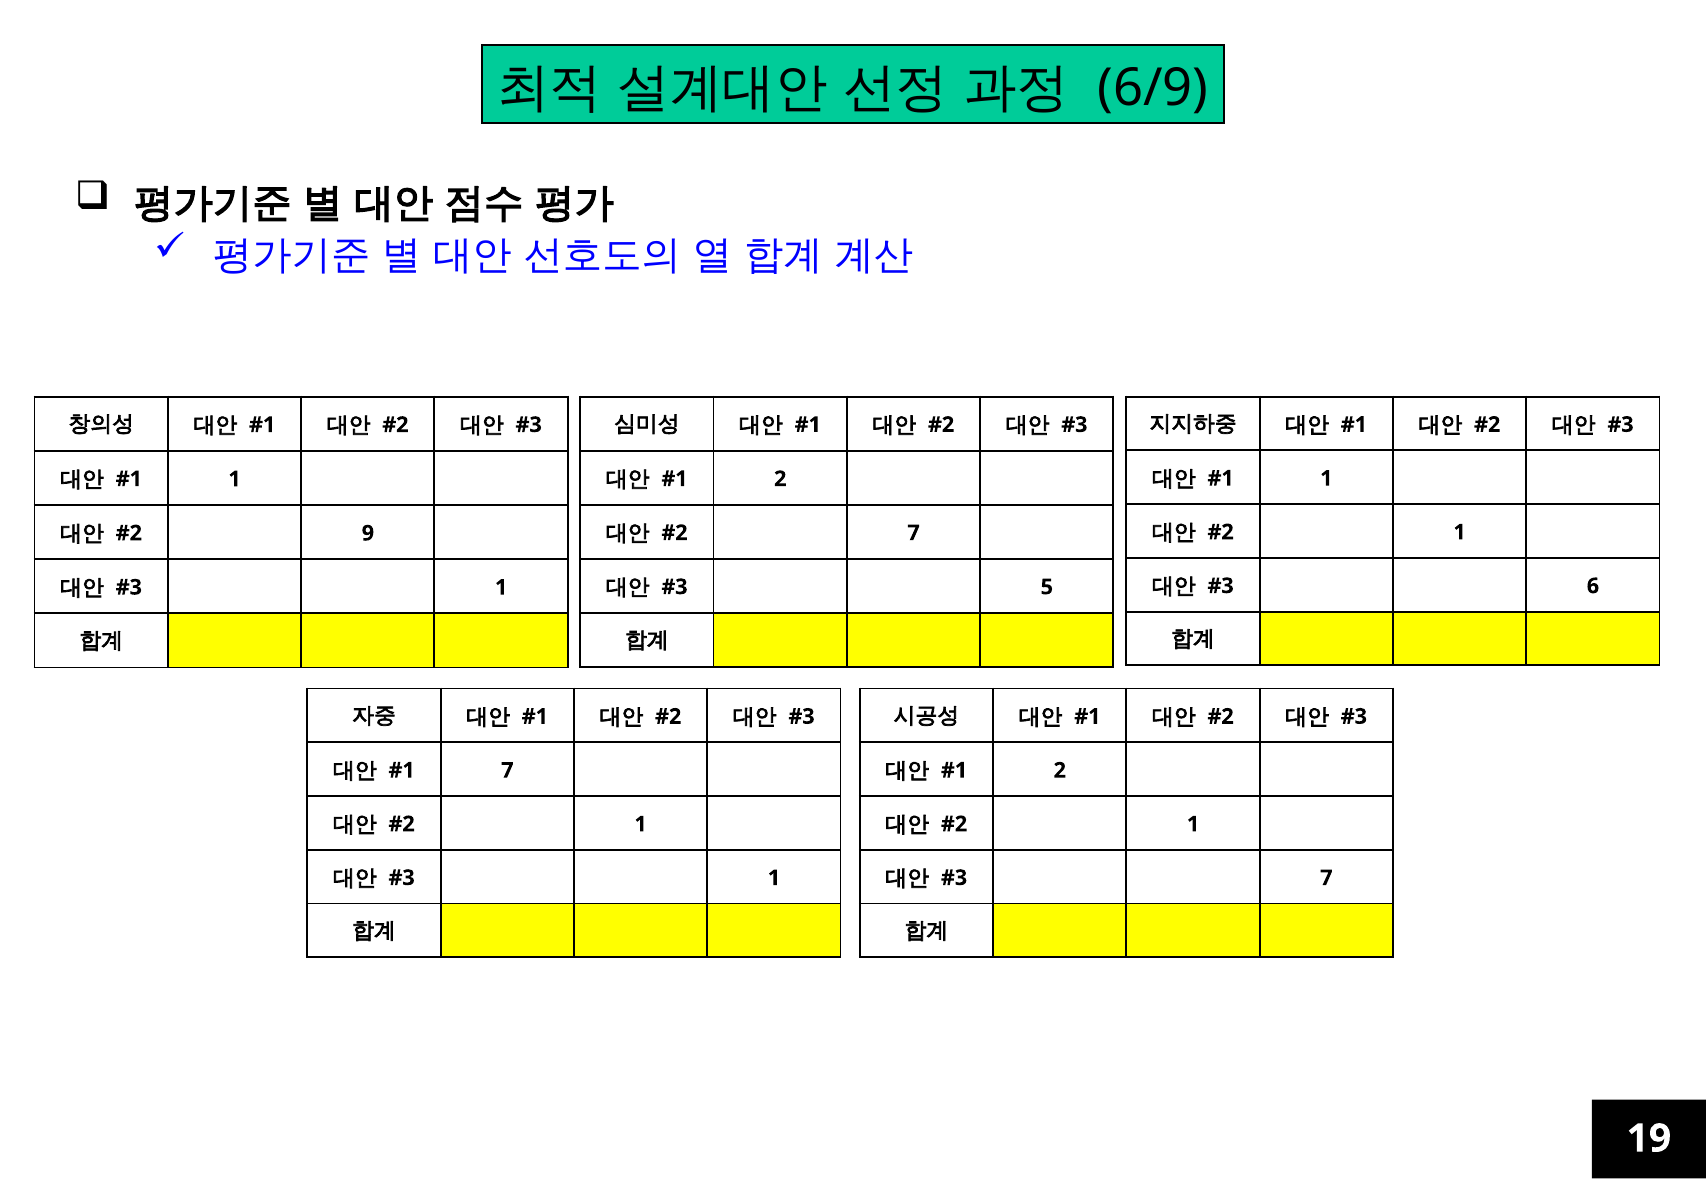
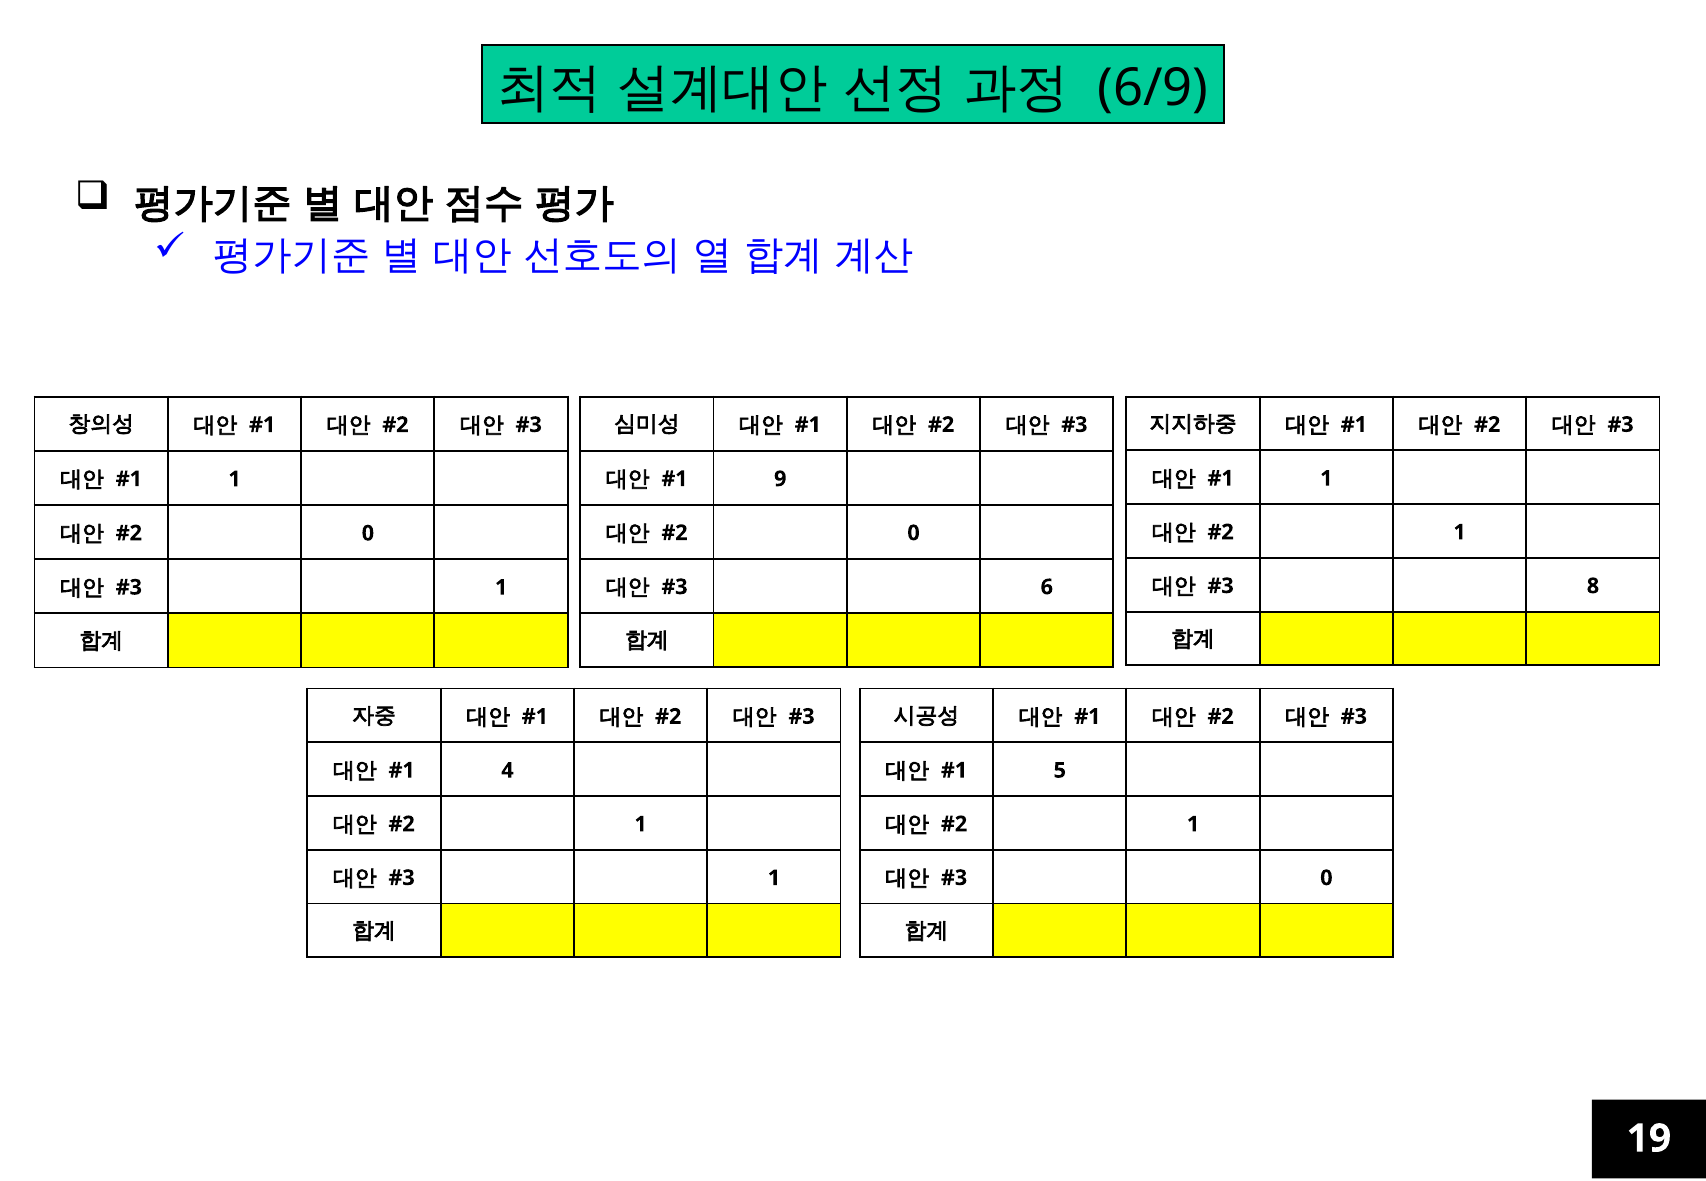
2 at (780, 479): 2 -> 9
7 at (914, 533): 7 -> 0
9 at (368, 533): 9 -> 0
6: 6 -> 8
5: 5 -> 6
7 at (507, 770): 7 -> 4
2 at (1060, 770): 2 -> 5
7 at (1326, 878): 7 -> 0
